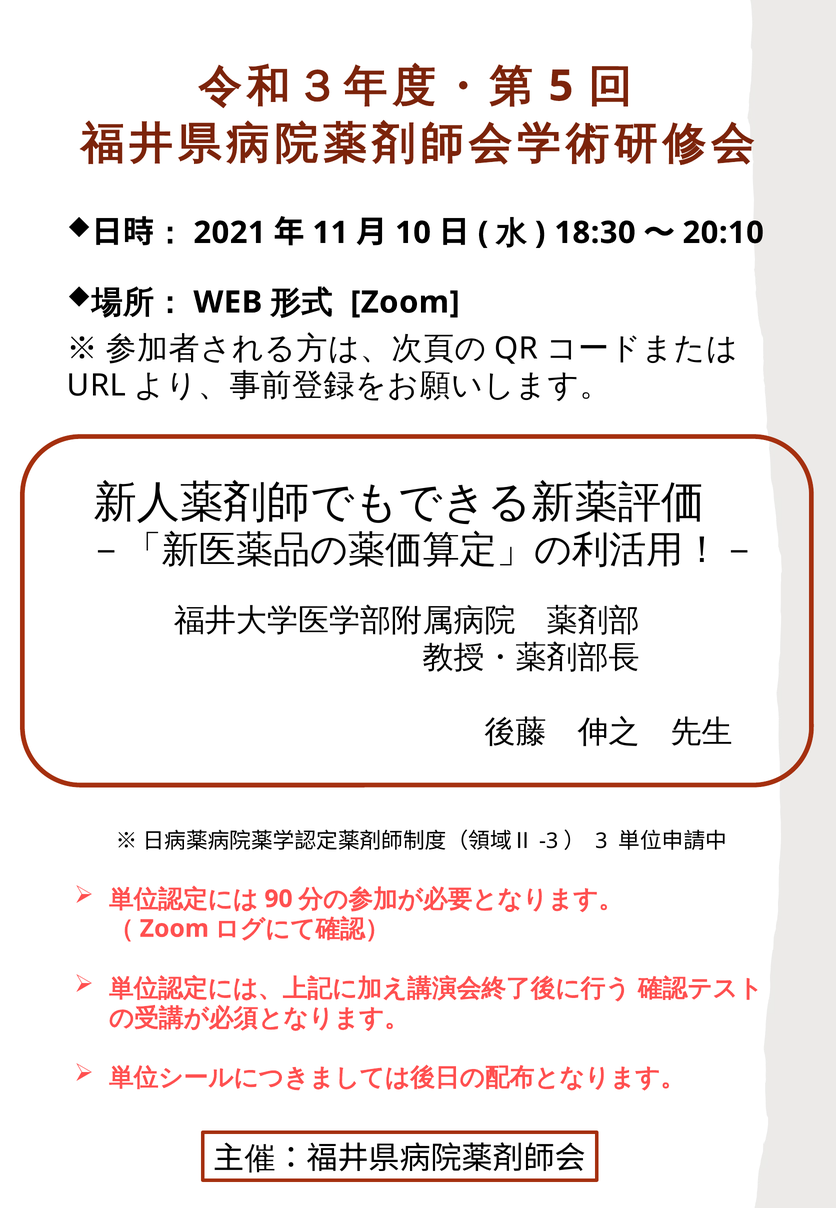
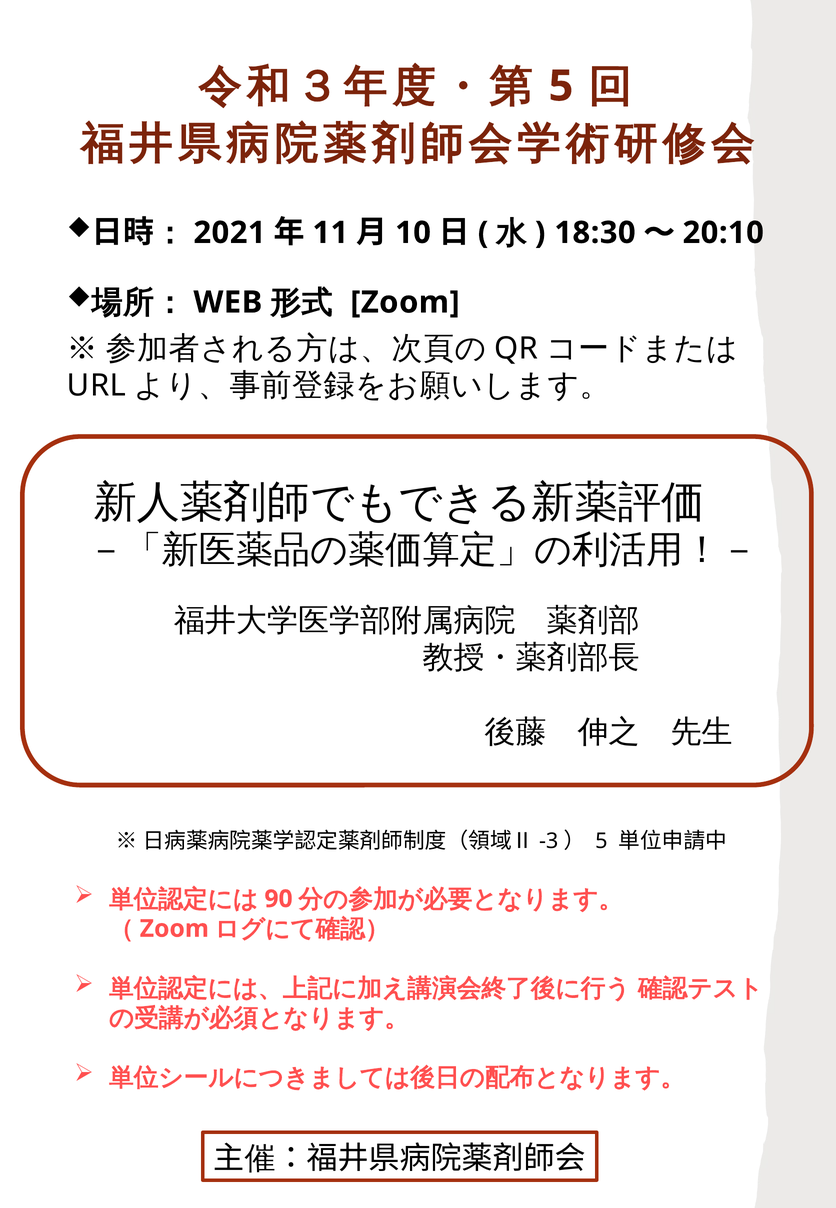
3 at (601, 841): 3 -> 5
